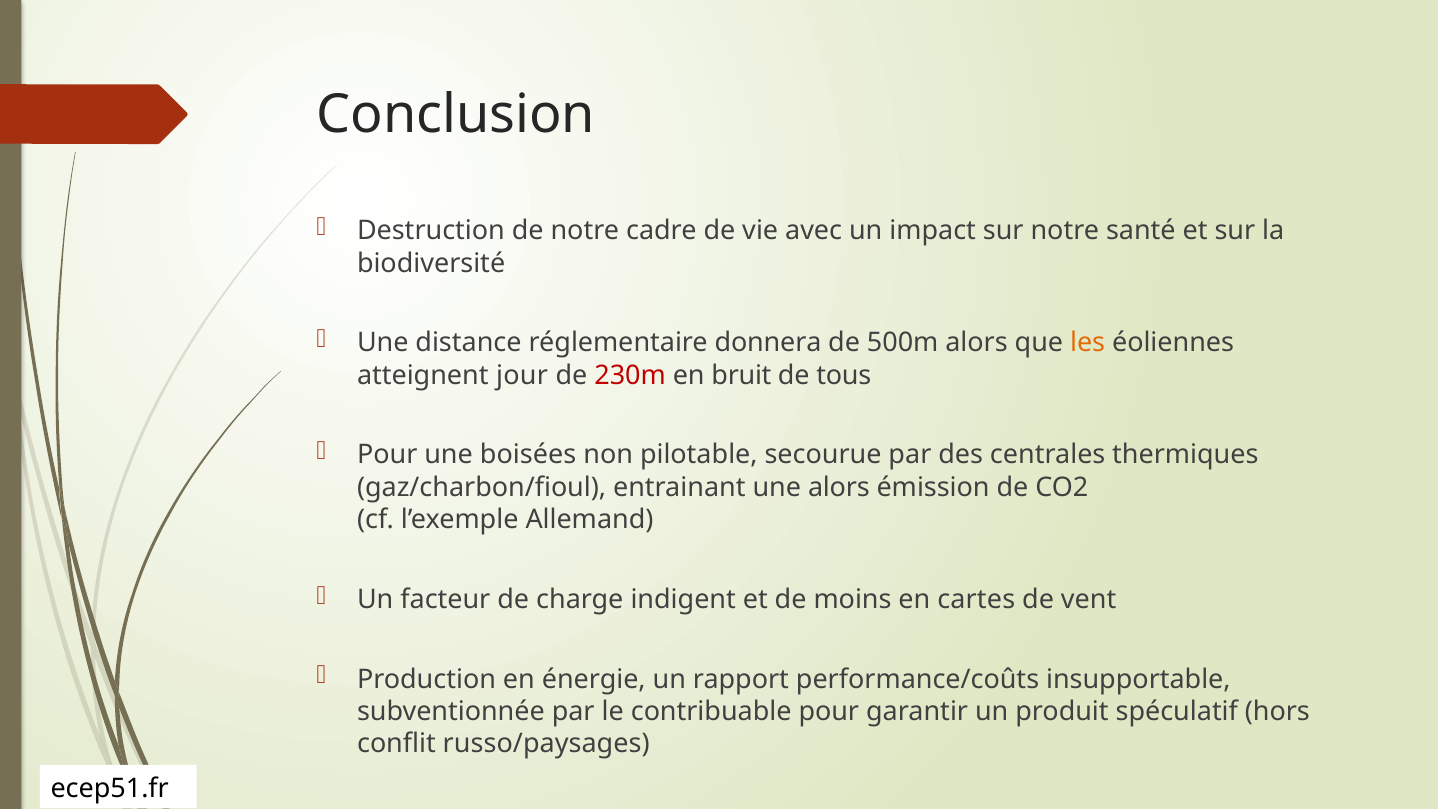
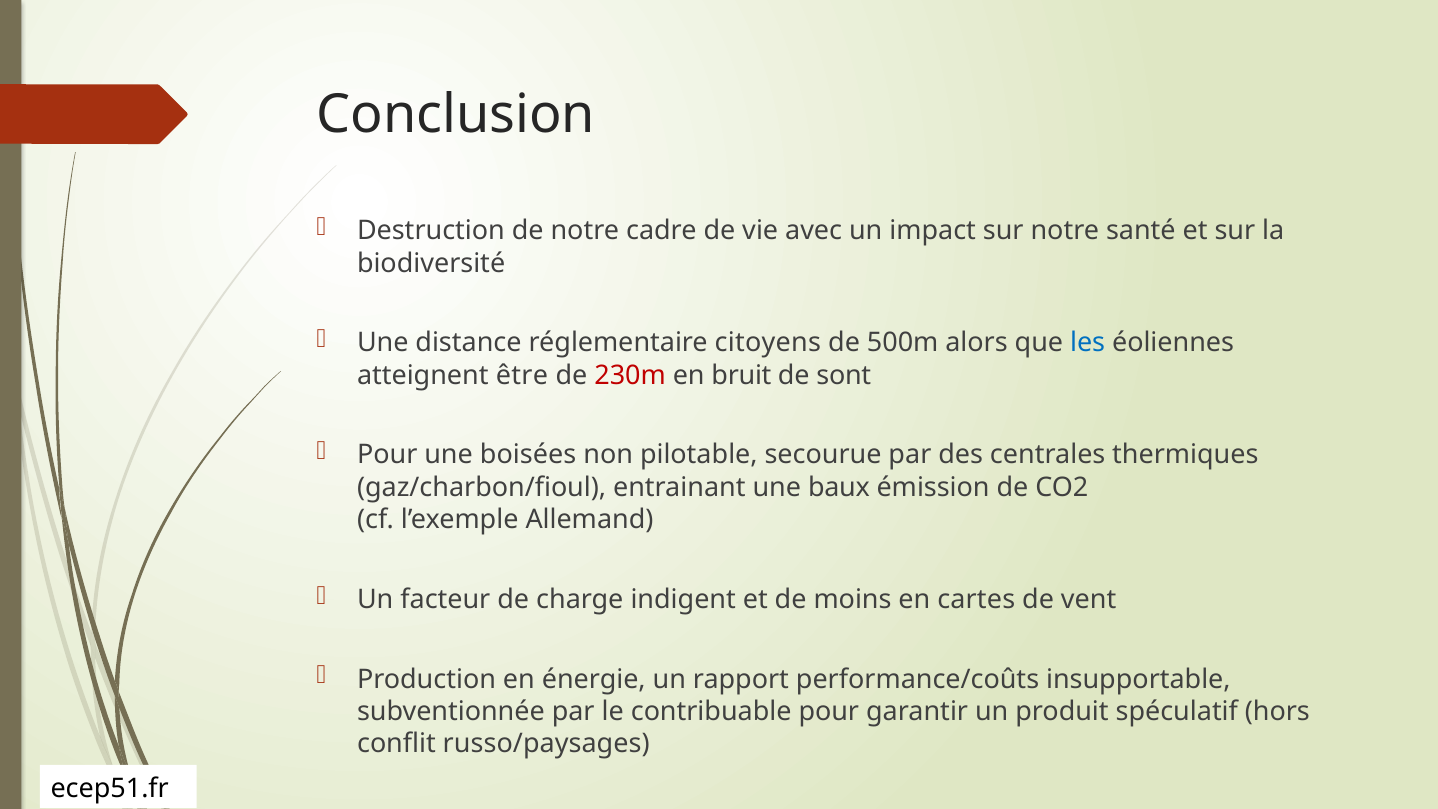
donnera: donnera -> citoyens
les colour: orange -> blue
jour: jour -> être
tous: tous -> sont
une alors: alors -> baux
